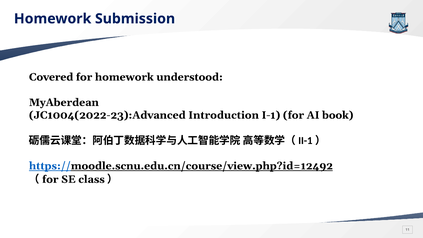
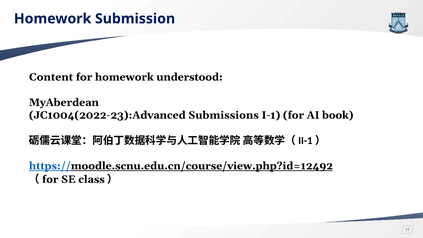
Covered: Covered -> Content
Introduction: Introduction -> Submissions
